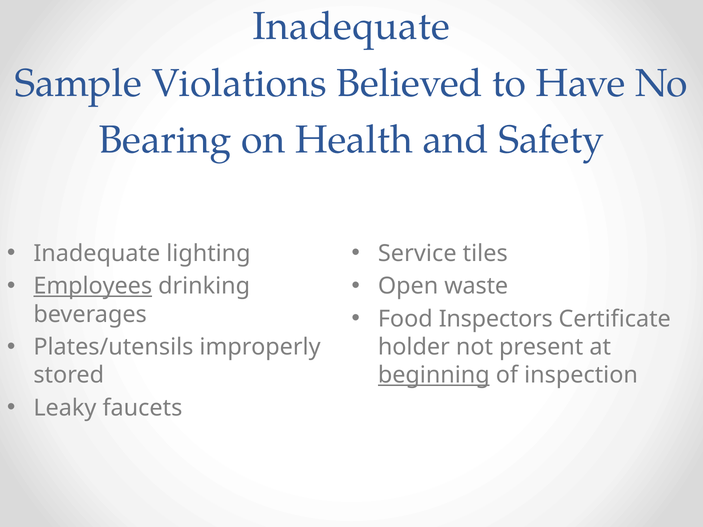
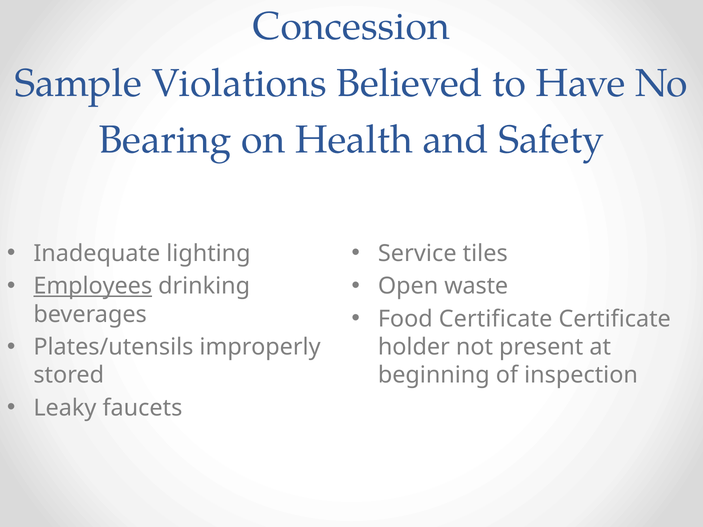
Inadequate at (351, 27): Inadequate -> Concession
Food Inspectors: Inspectors -> Certificate
beginning underline: present -> none
